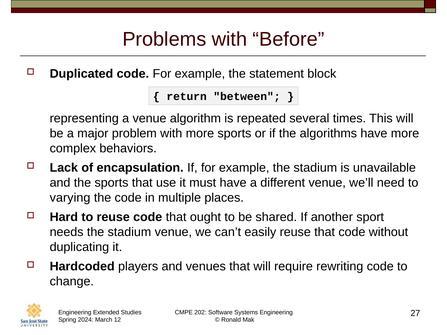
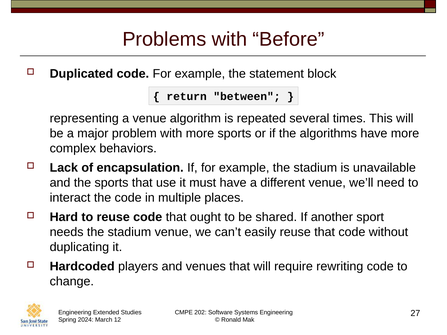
varying: varying -> interact
